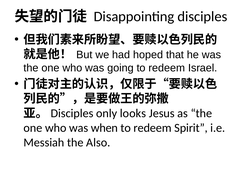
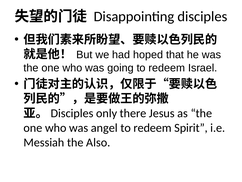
looks: looks -> there
when: when -> angel
